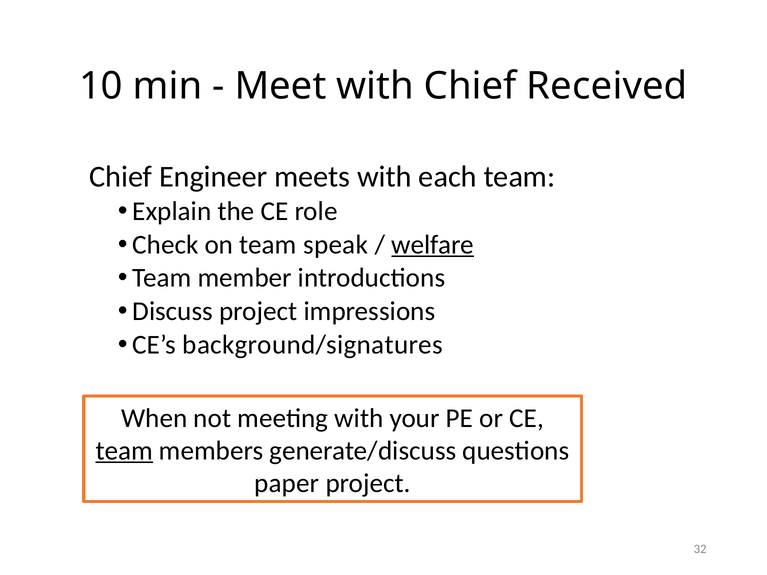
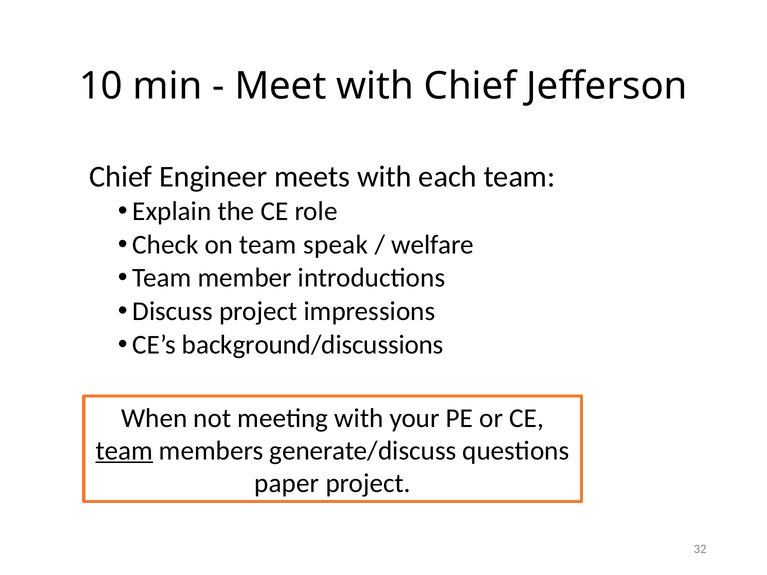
Received: Received -> Jefferson
welfare underline: present -> none
background/signatures: background/signatures -> background/discussions
